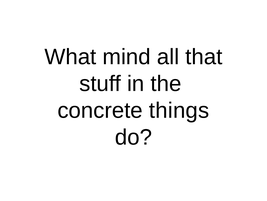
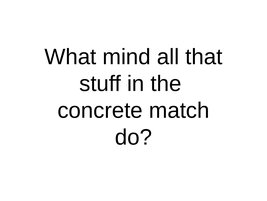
things: things -> match
